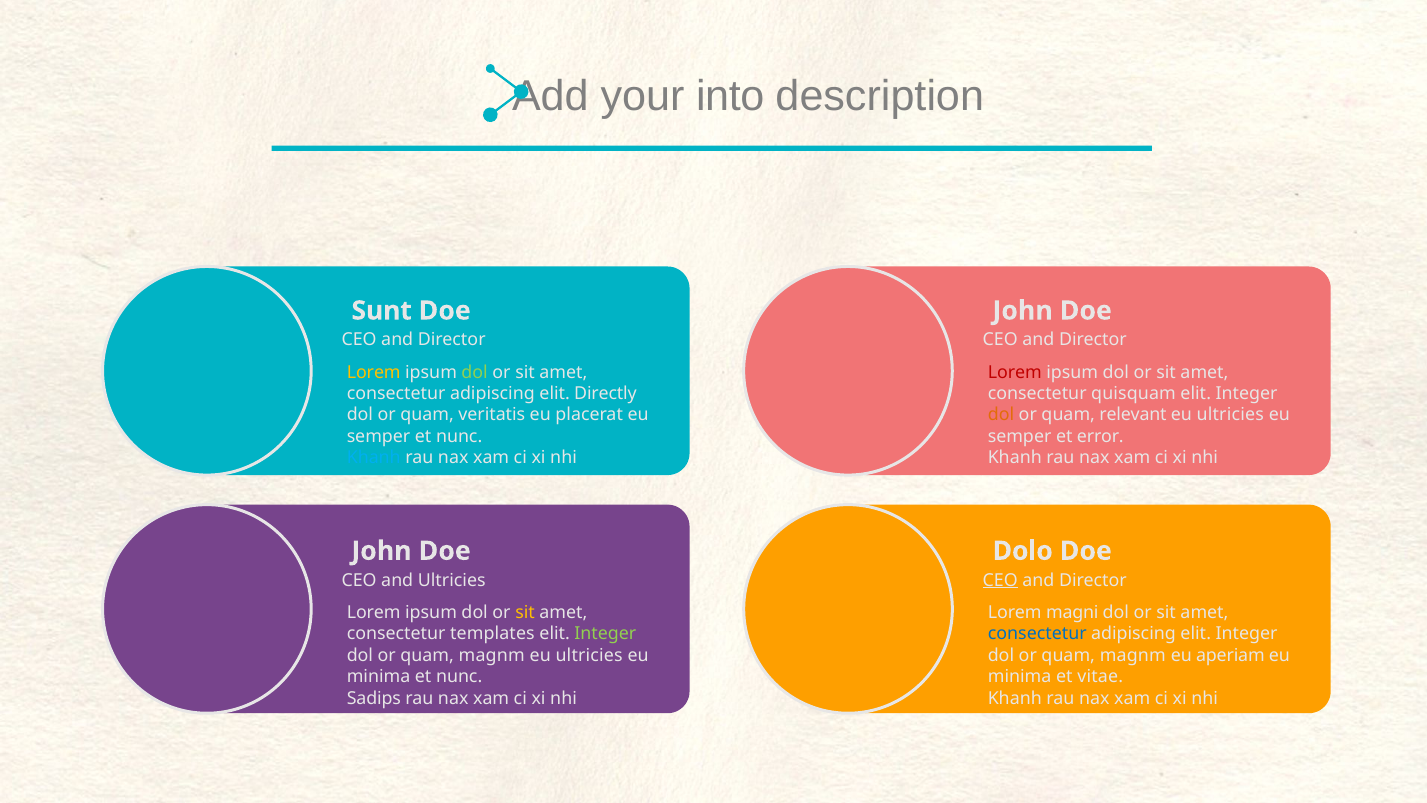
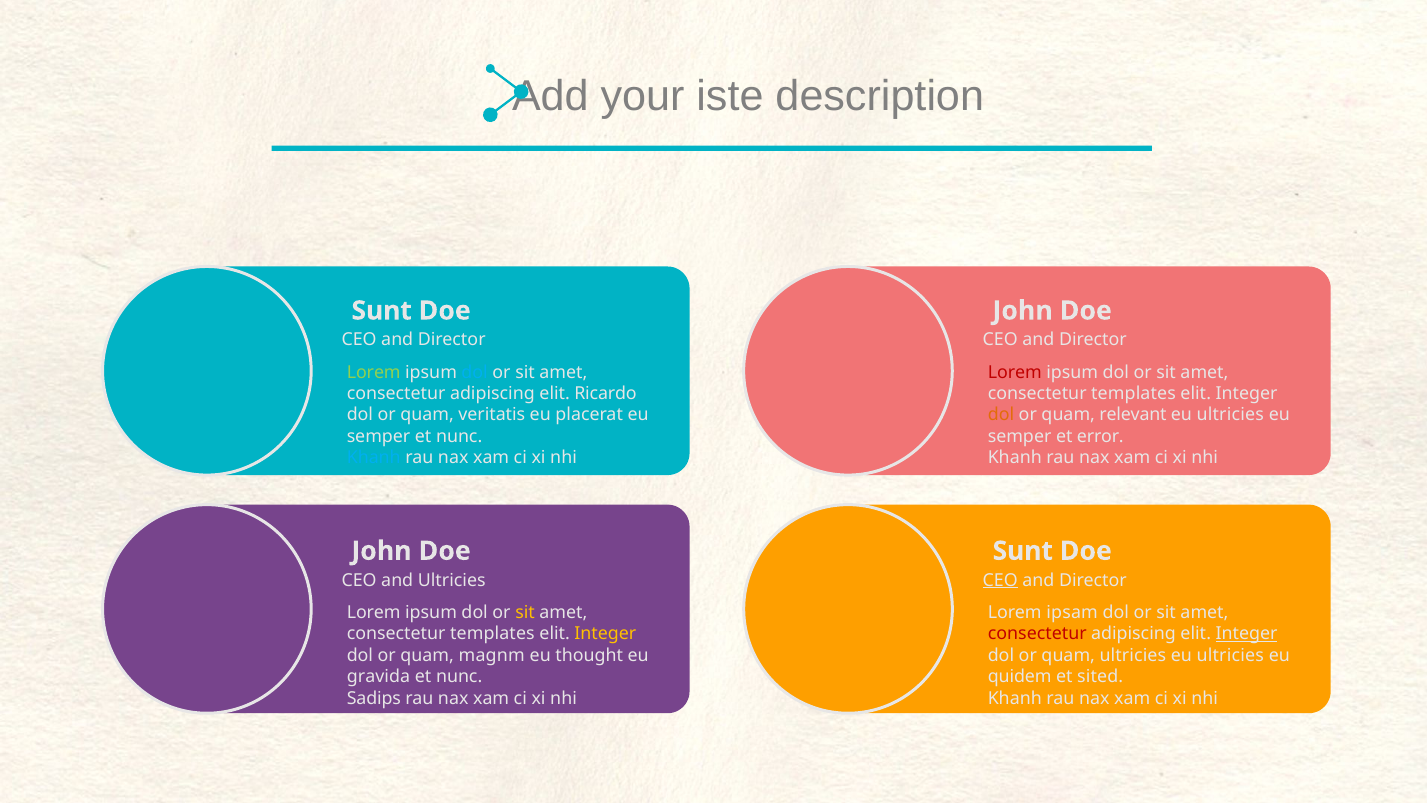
into: into -> iste
Lorem at (374, 372) colour: yellow -> light green
dol at (475, 372) colour: light green -> light blue
Directly: Directly -> Ricardo
quisquam at (1134, 394): quisquam -> templates
Dolo at (1023, 551): Dolo -> Sunt
magni: magni -> ipsam
Integer at (605, 634) colour: light green -> yellow
consectetur at (1037, 634) colour: blue -> red
Integer at (1246, 634) underline: none -> present
ultricies at (589, 655): ultricies -> thought
magnm at (1133, 655): magnm -> ultricies
aperiam at (1230, 655): aperiam -> ultricies
minima at (379, 677): minima -> gravida
minima at (1020, 677): minima -> quidem
vitae: vitae -> sited
